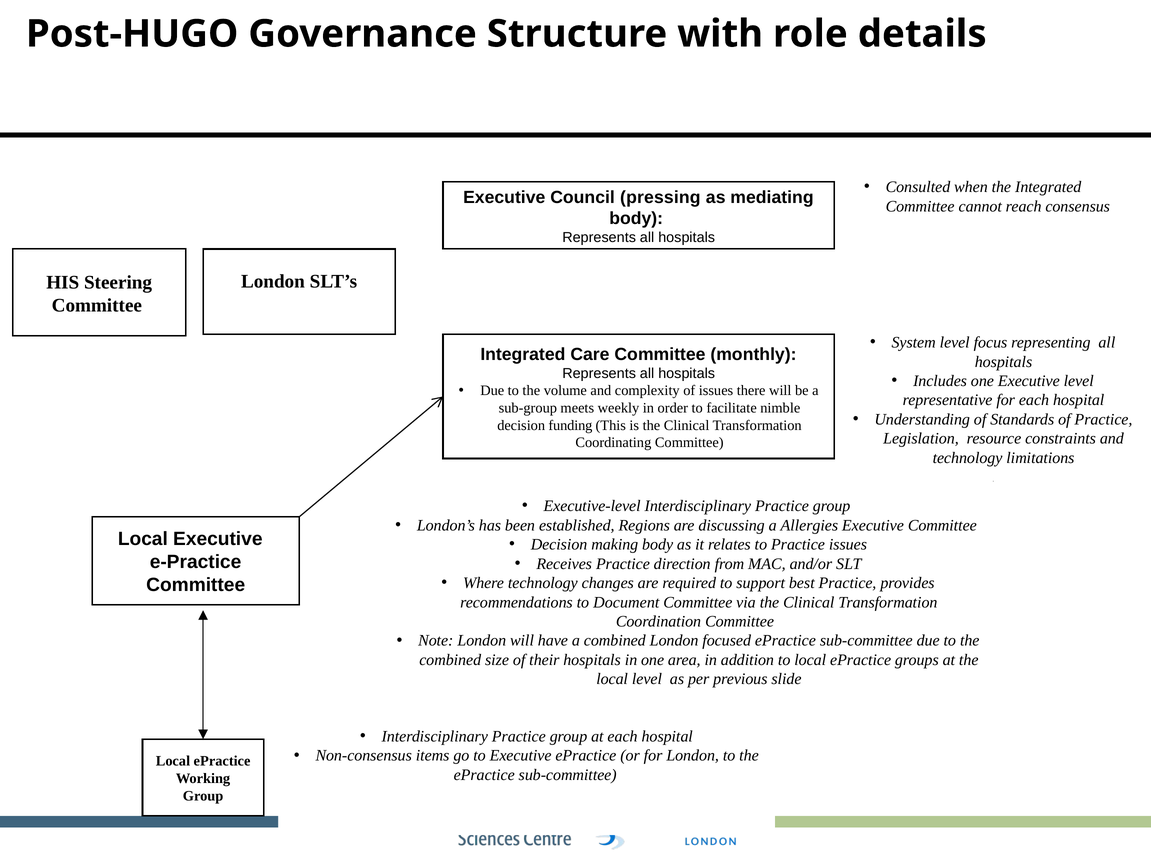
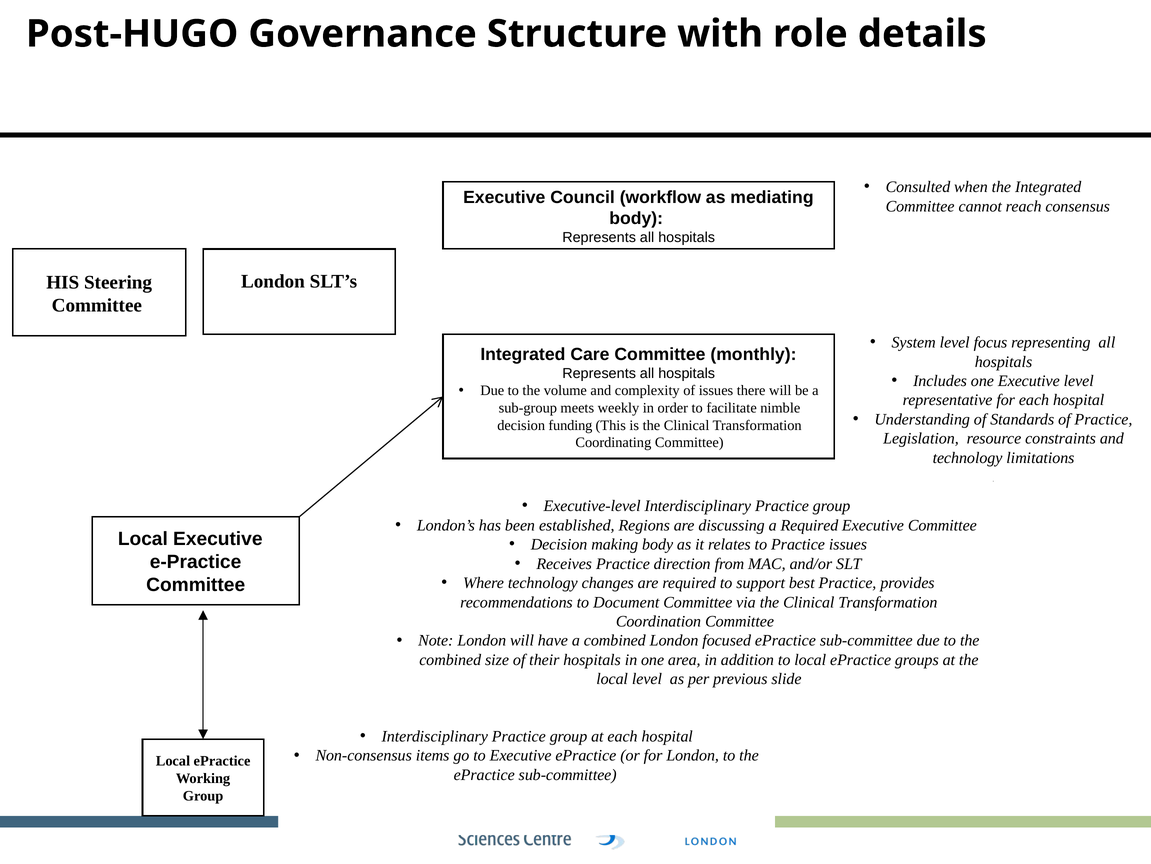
pressing: pressing -> workflow
a Allergies: Allergies -> Required
